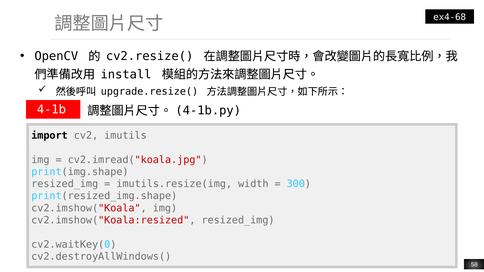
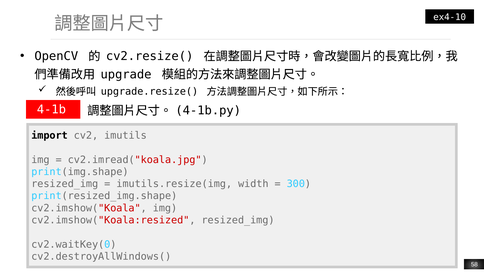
ex4-68: ex4-68 -> ex4-10
install: install -> upgrade
